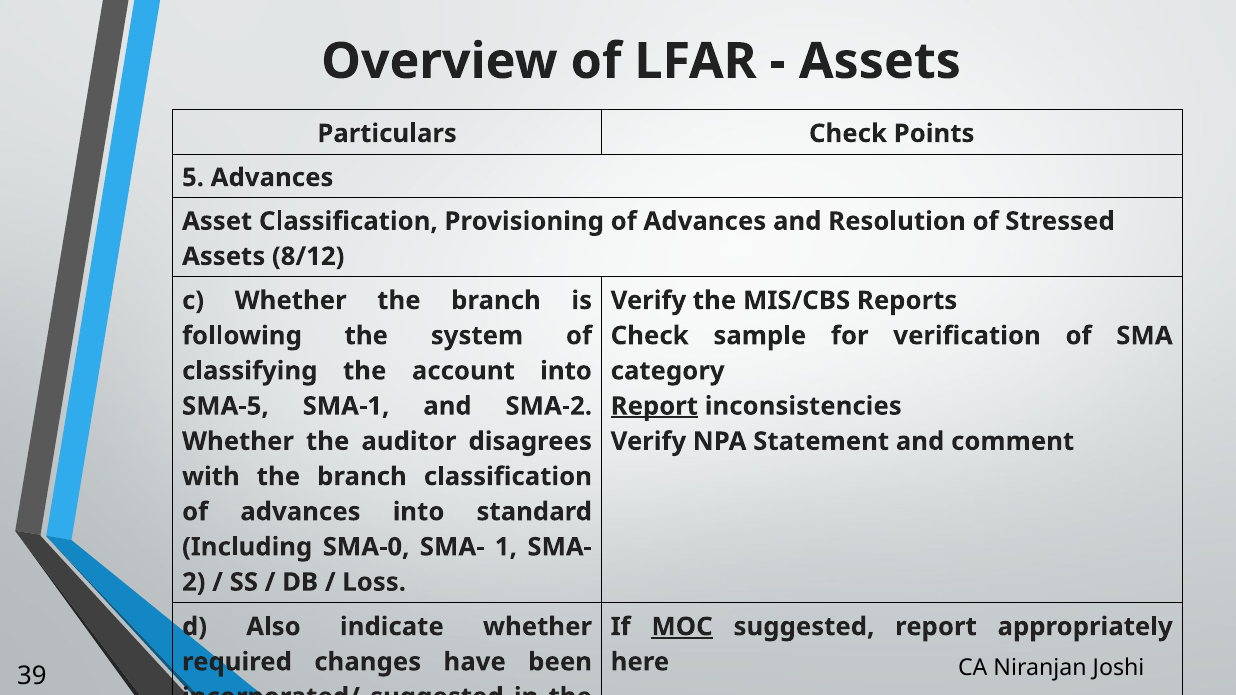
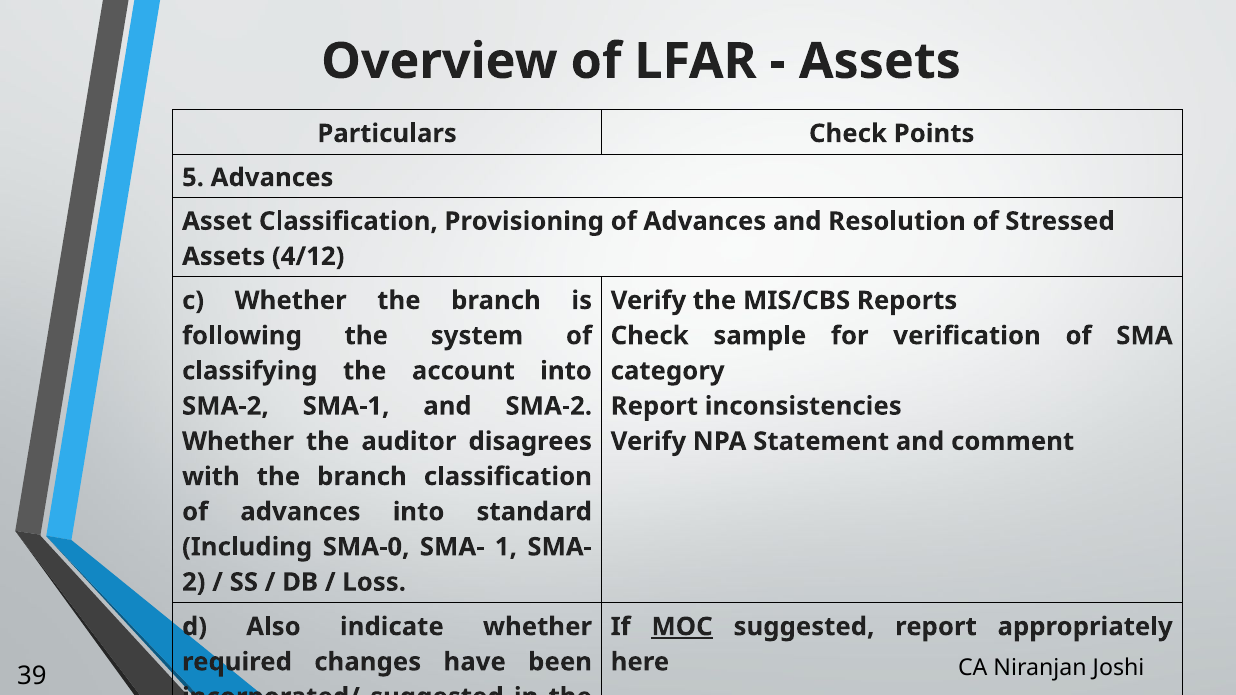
8/12: 8/12 -> 4/12
SMA-5 at (225, 406): SMA-5 -> SMA-2
Report at (654, 406) underline: present -> none
